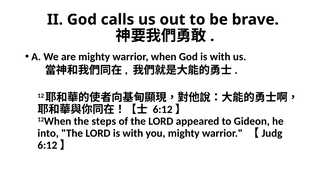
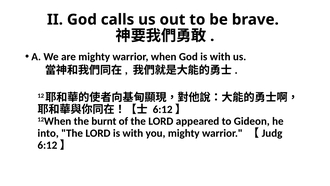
steps: steps -> burnt
